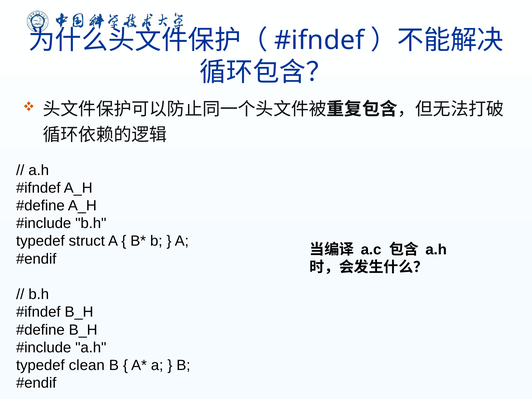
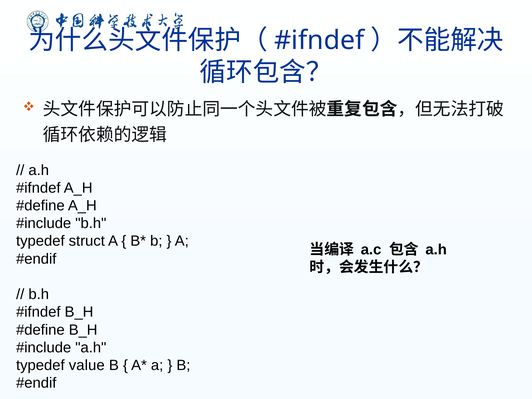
clean: clean -> value
